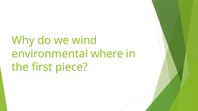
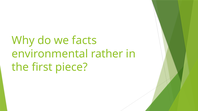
wind: wind -> facts
where: where -> rather
